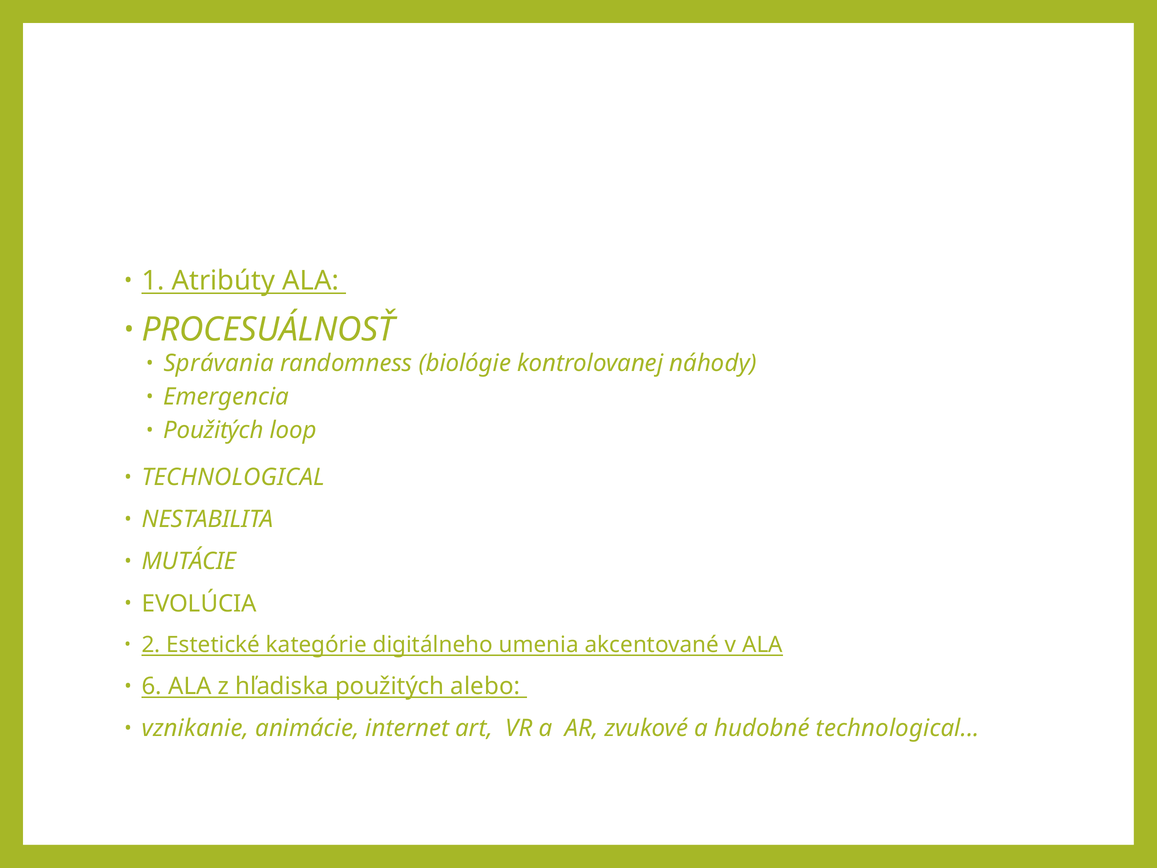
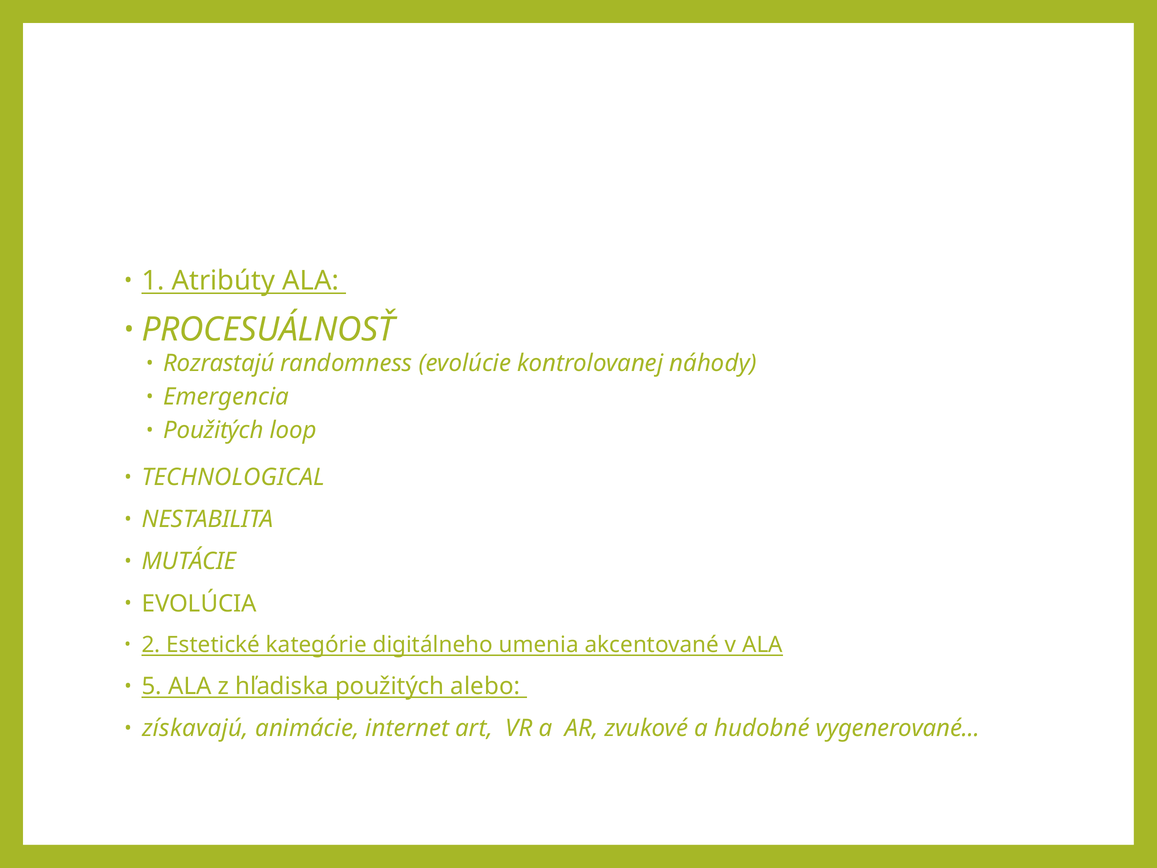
Správania: Správania -> Rozrastajú
biológie: biológie -> evolúcie
6: 6 -> 5
vznikanie: vznikanie -> získavajú
hudobné technological: technological -> vygenerované
